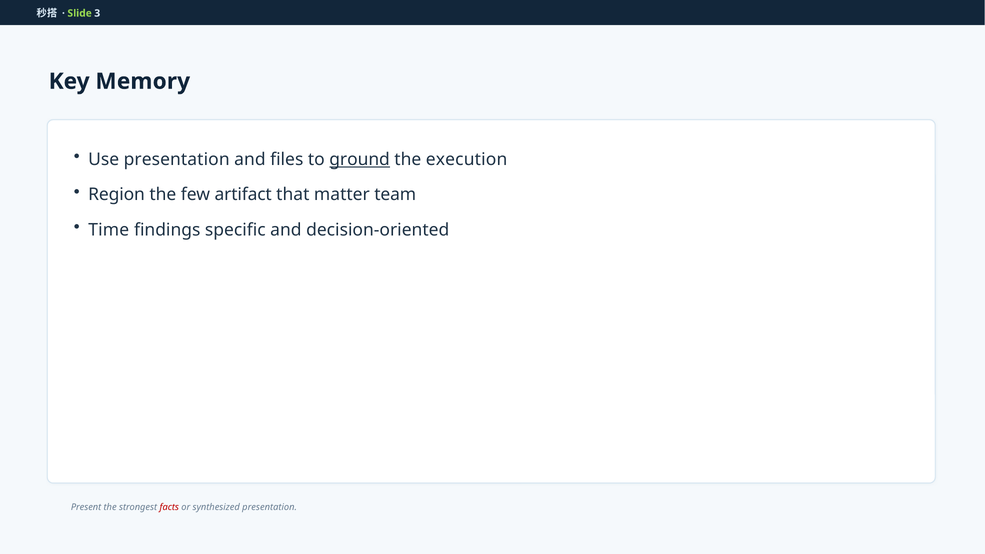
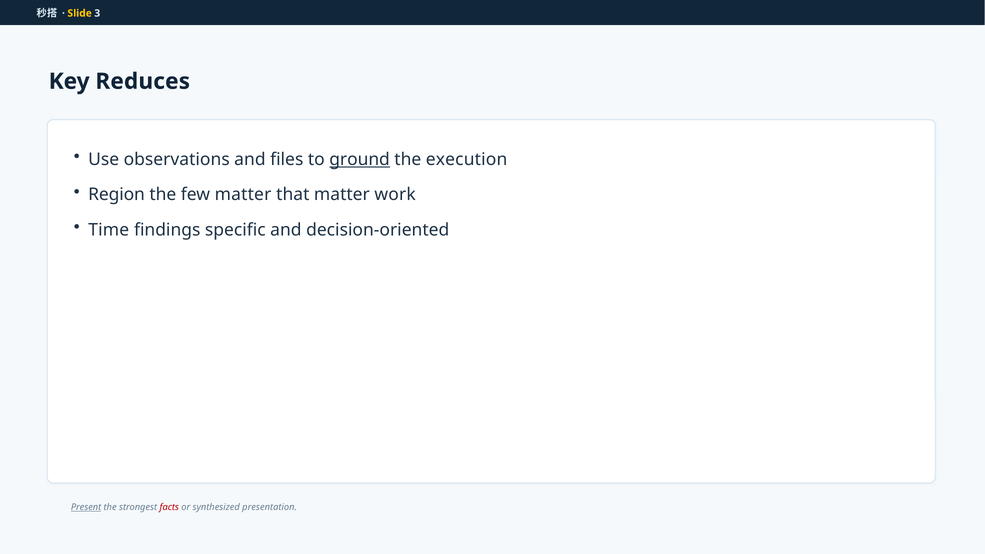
Slide colour: light green -> yellow
Memory: Memory -> Reduces
Use presentation: presentation -> observations
few artifact: artifact -> matter
team: team -> work
Present underline: none -> present
